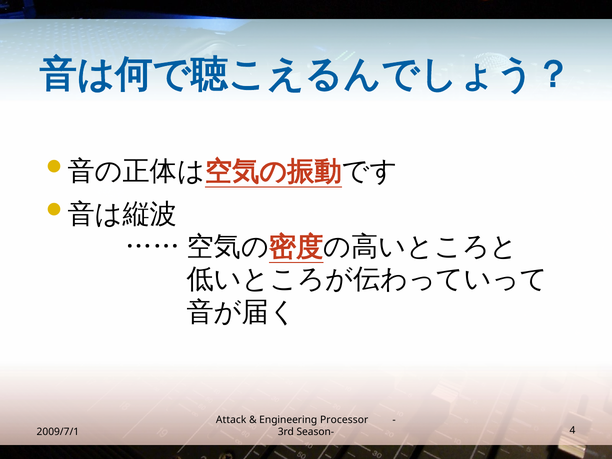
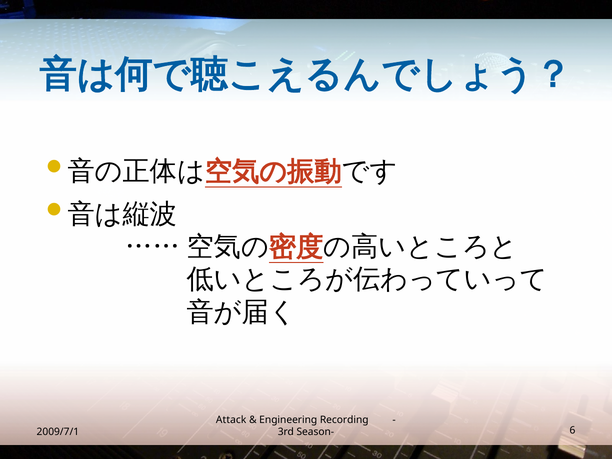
Processor: Processor -> Recording
4: 4 -> 6
